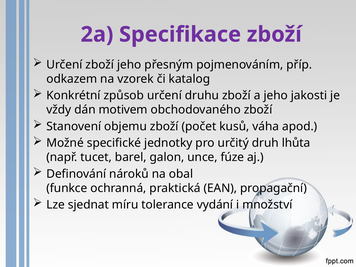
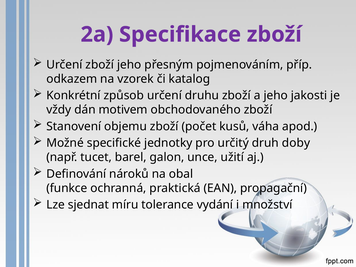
lhůta: lhůta -> doby
fúze: fúze -> užití
